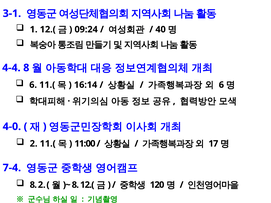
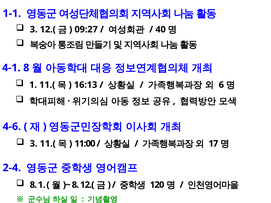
3-1: 3-1 -> 1-1
1 at (34, 29): 1 -> 3
09:24: 09:24 -> 09:27
4-4: 4-4 -> 4-1
6 at (33, 85): 6 -> 1
16:14: 16:14 -> 16:13
4-0: 4-0 -> 4-6
2 at (34, 144): 2 -> 3
7-4: 7-4 -> 2-4
8 2: 2 -> 1
